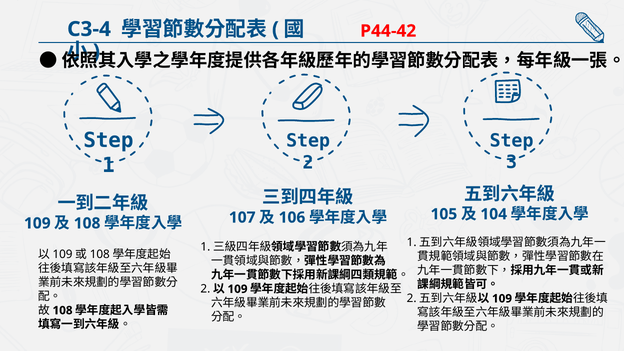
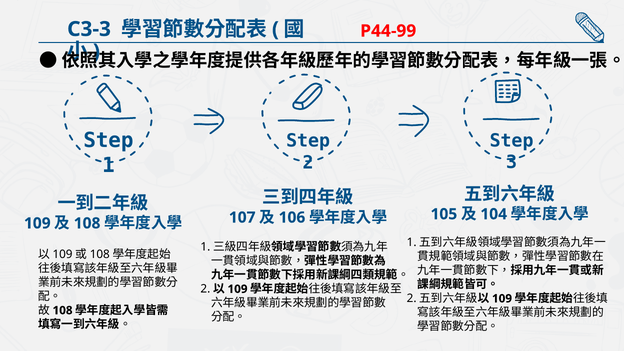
C3-4: C3-4 -> C3-3
P44-42: P44-42 -> P44-99
